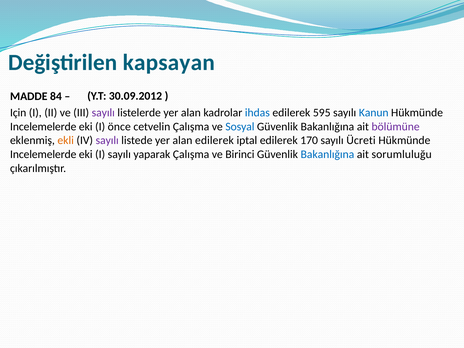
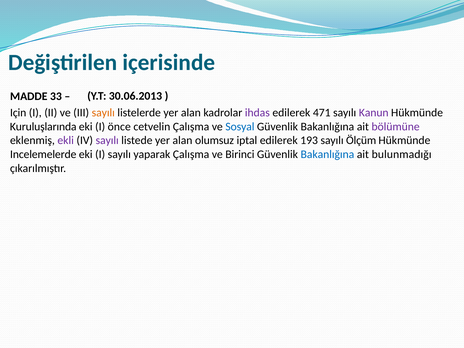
kapsayan: kapsayan -> içerisinde
30.09.2012: 30.09.2012 -> 30.06.2013
84: 84 -> 33
sayılı at (103, 113) colour: purple -> orange
ihdas colour: blue -> purple
595: 595 -> 471
Kanun colour: blue -> purple
Incelemelerde at (43, 127): Incelemelerde -> Kuruluşlarında
ekli colour: orange -> purple
alan edilerek: edilerek -> olumsuz
170: 170 -> 193
Ücreti: Ücreti -> Ölçüm
sorumluluğu: sorumluluğu -> bulunmadığı
